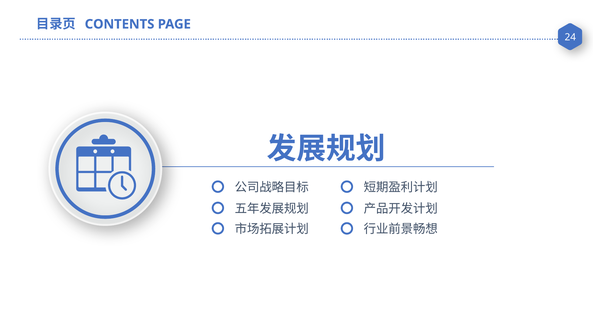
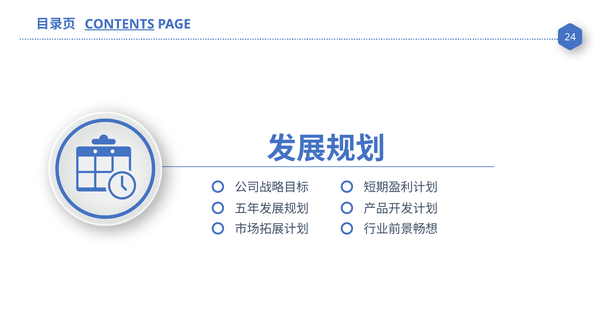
CONTENTS underline: none -> present
